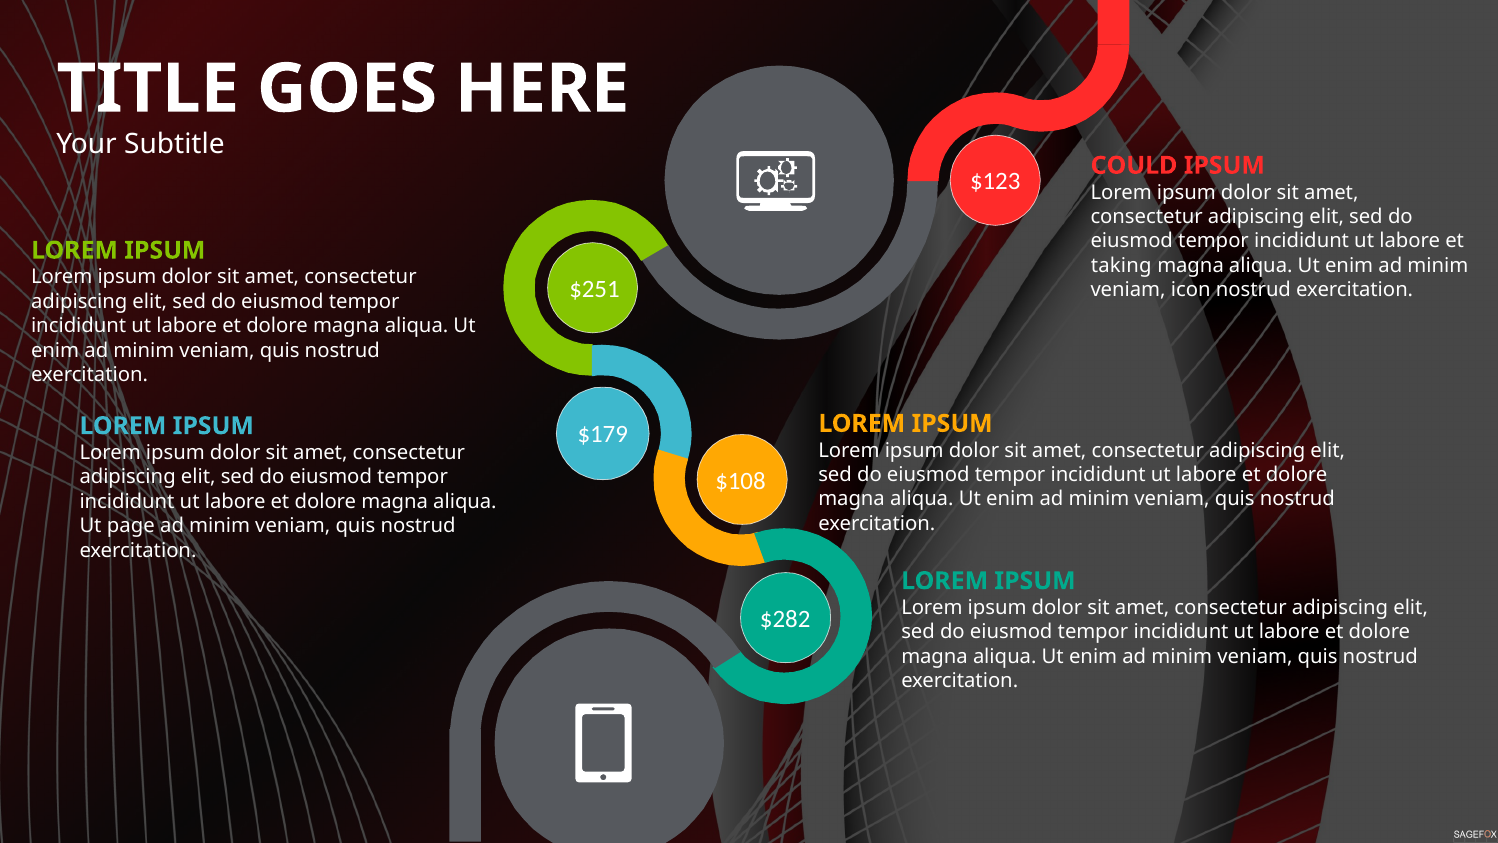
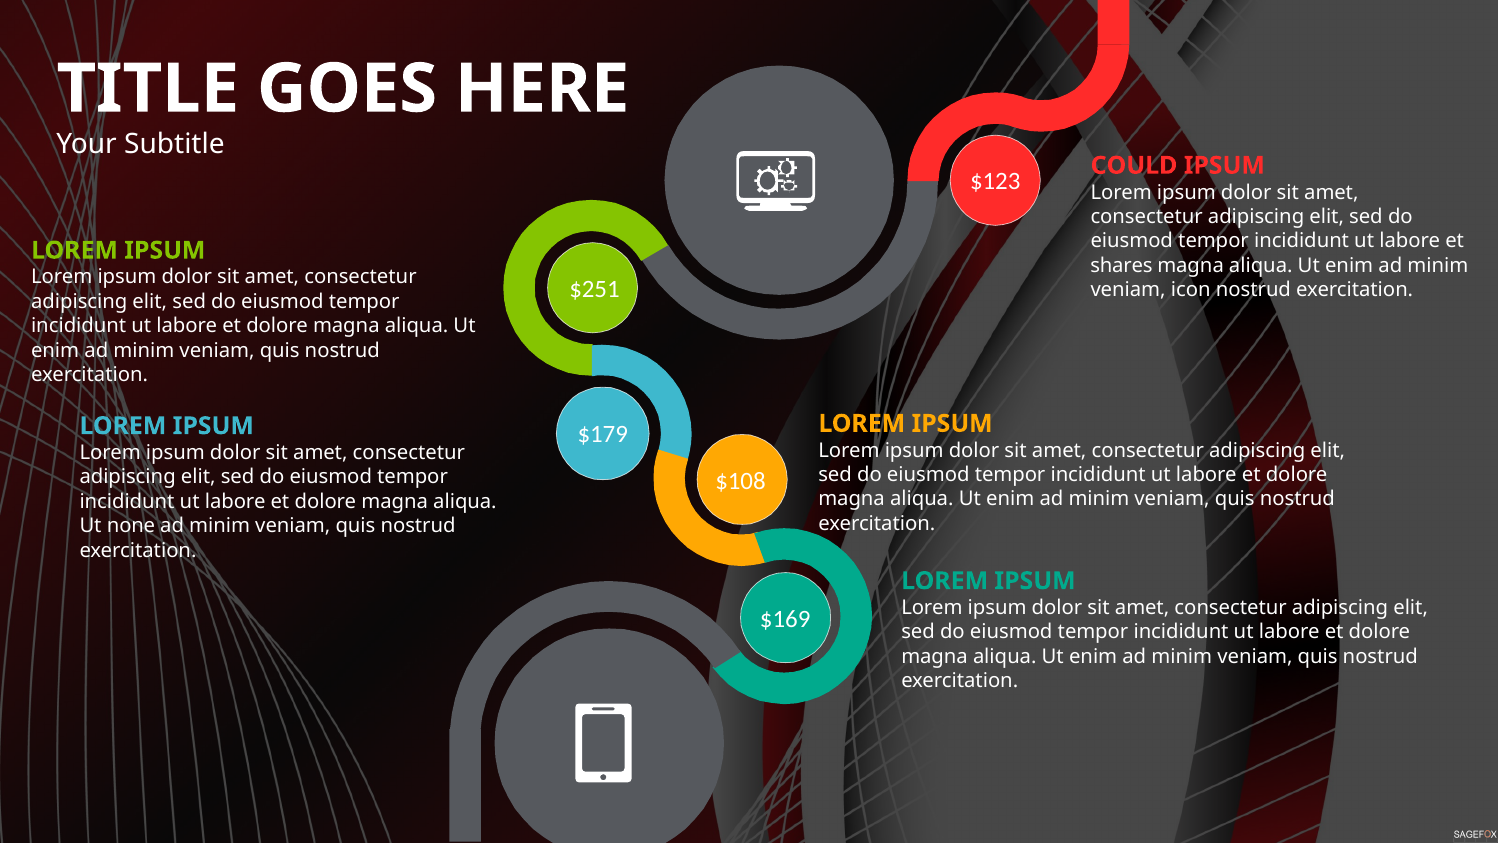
taking: taking -> shares
page: page -> none
$282: $282 -> $169
